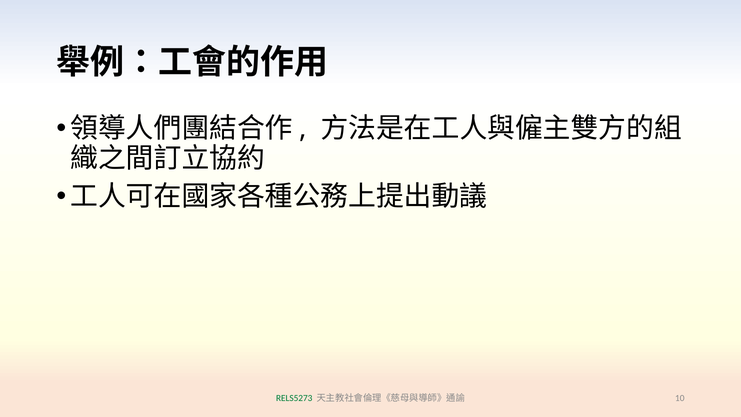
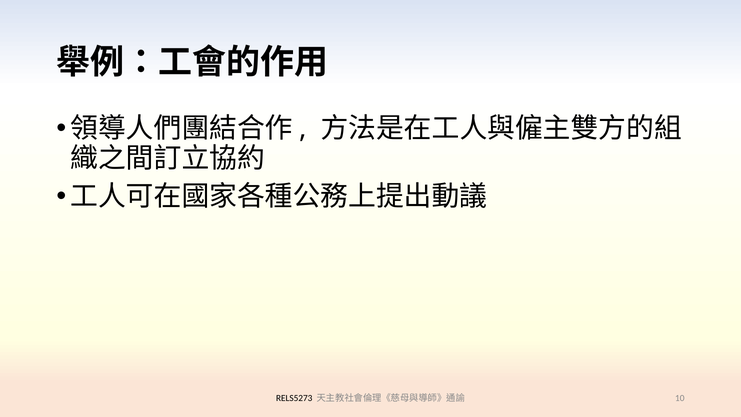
RELS5273 colour: green -> black
